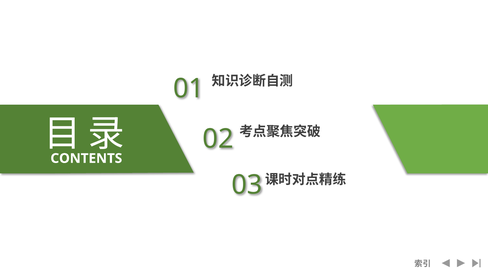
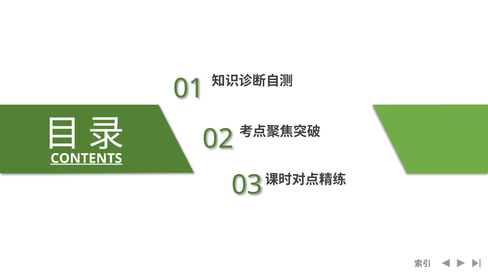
CONTENTS underline: none -> present
